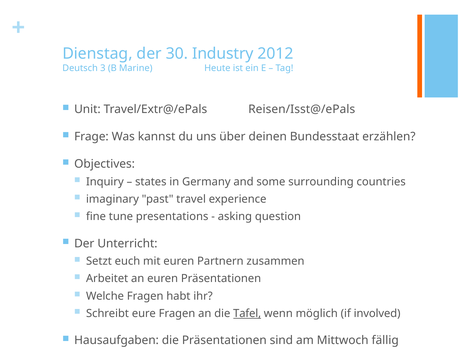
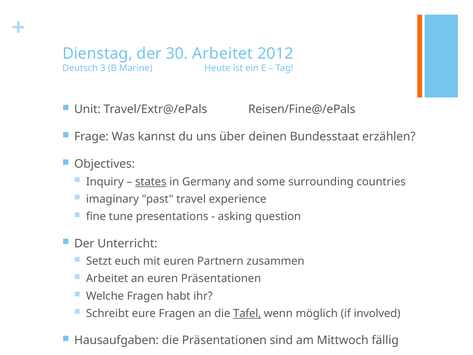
30 Industry: Industry -> Arbeitet
Reisen/Isst@/ePals: Reisen/Isst@/ePals -> Reisen/Fine@/ePals
states underline: none -> present
